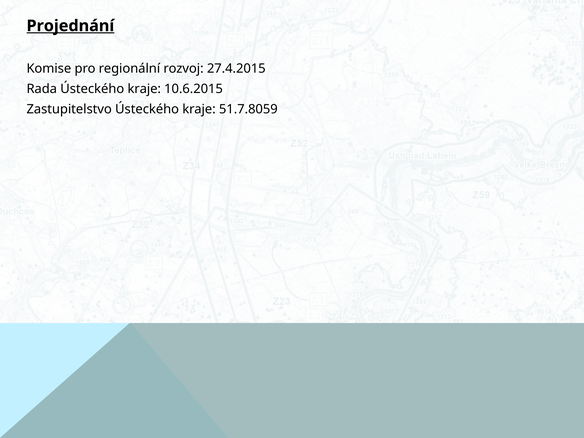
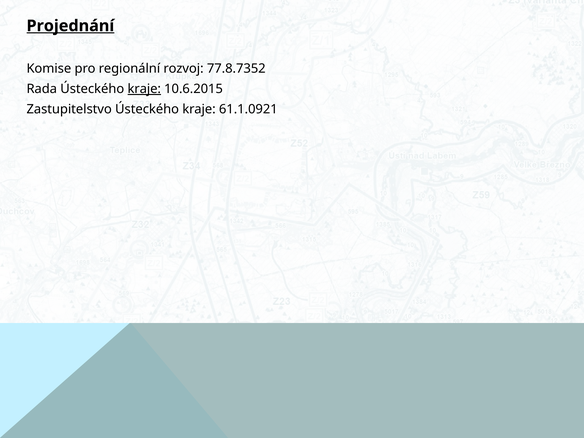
27.4.2015: 27.4.2015 -> 77.8.7352
kraje at (144, 89) underline: none -> present
51.7.8059: 51.7.8059 -> 61.1.0921
